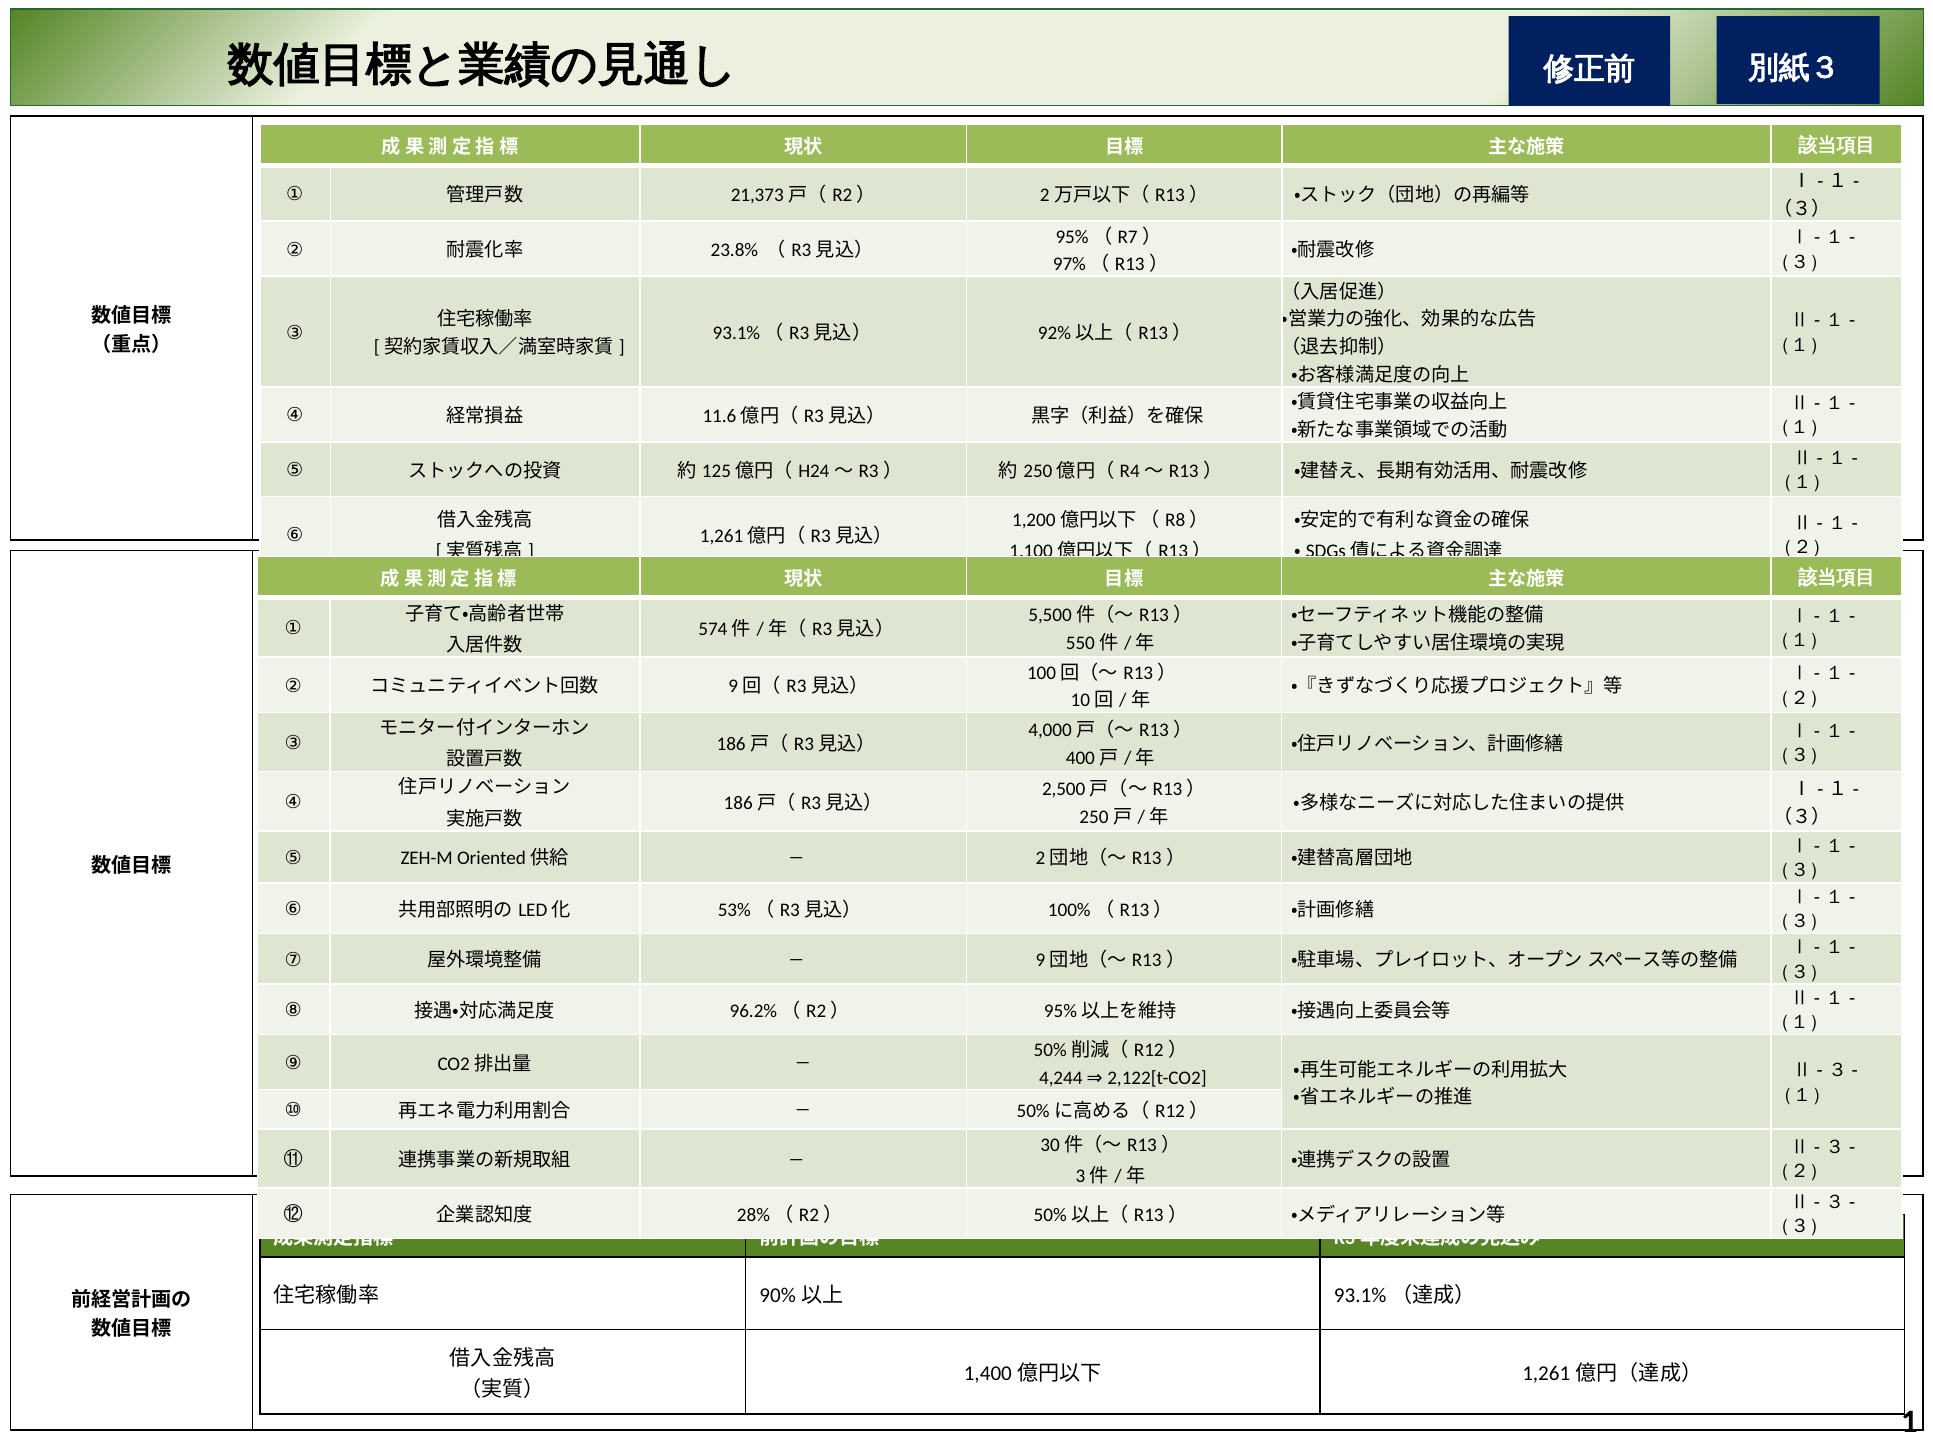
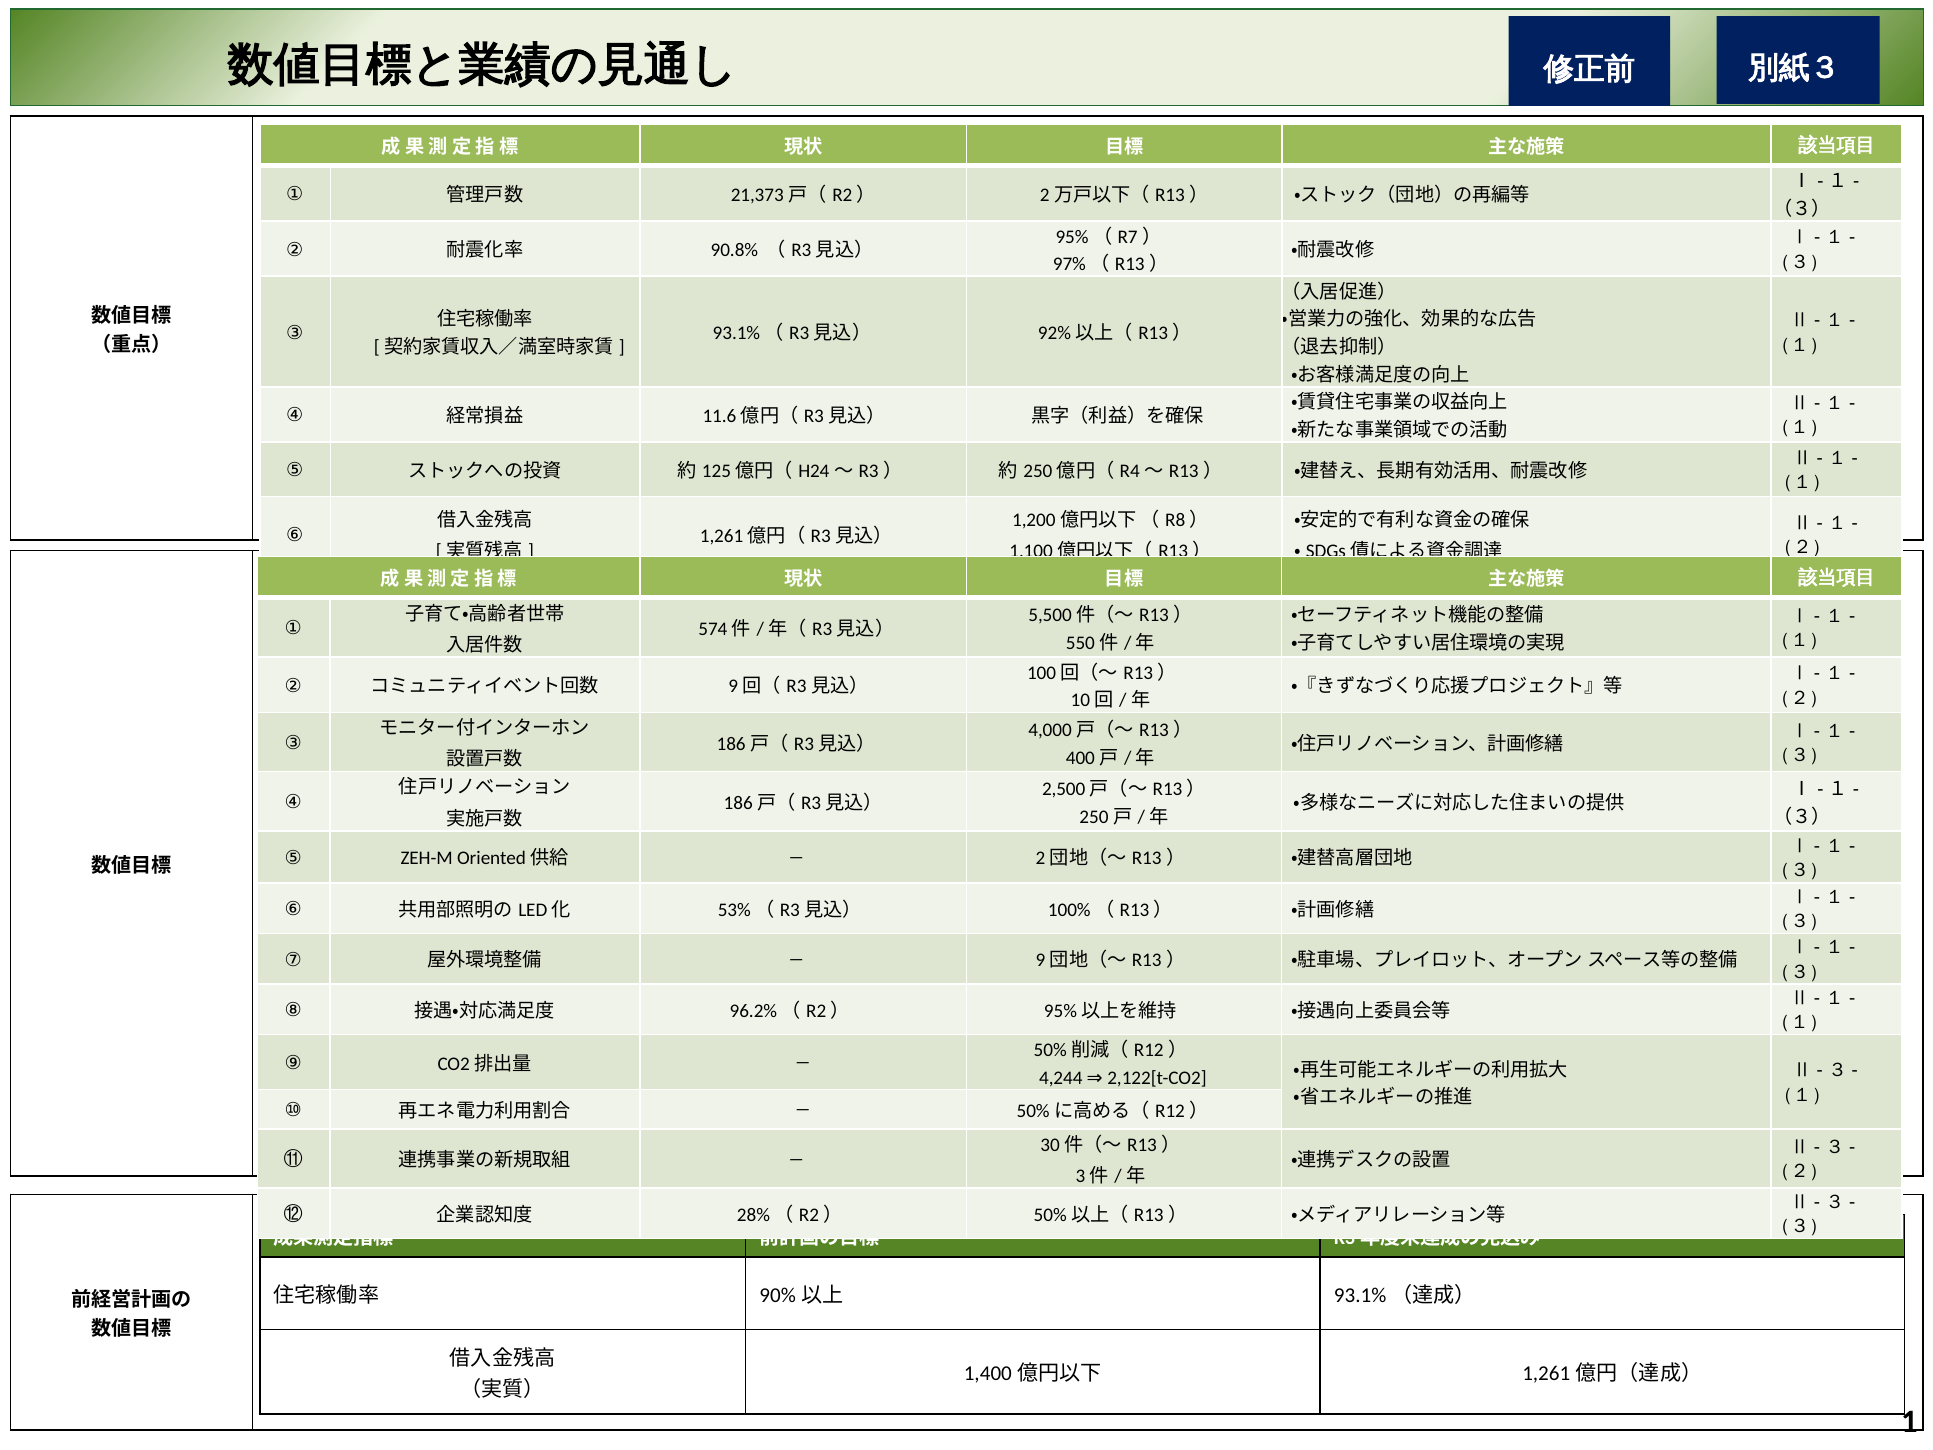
23.8%: 23.8% -> 90.8%
